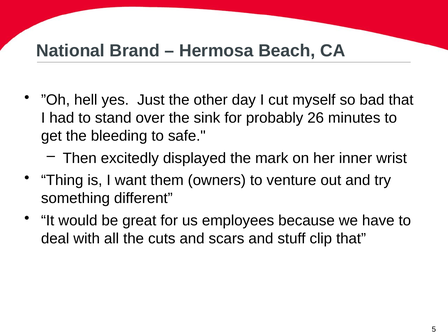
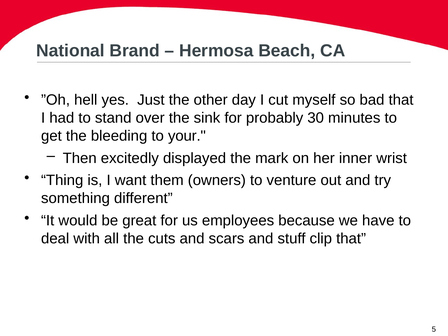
26: 26 -> 30
safe: safe -> your
